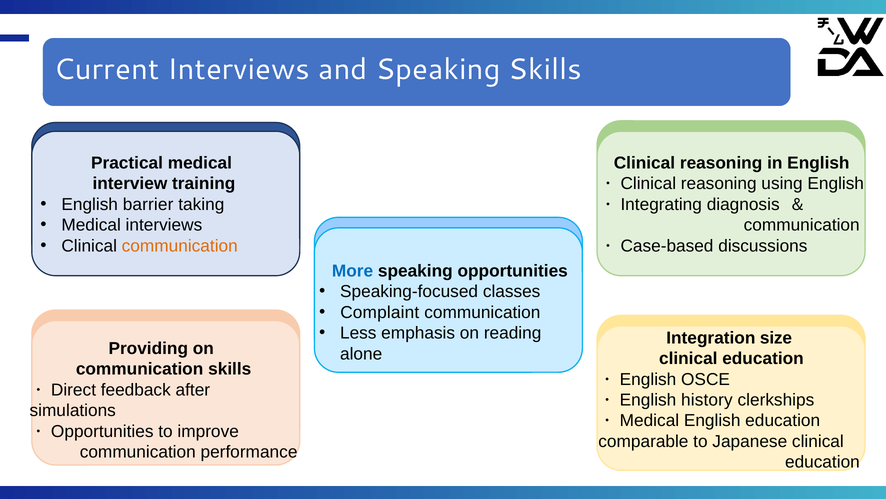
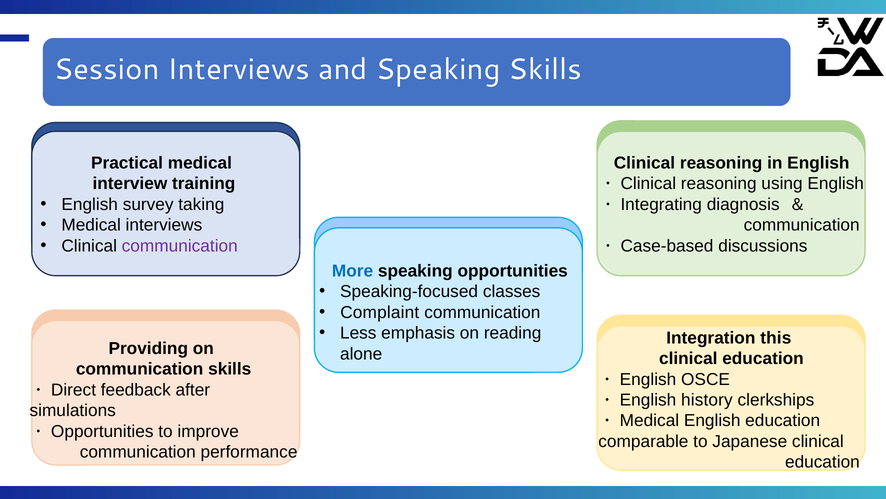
Current: Current -> Session
barrier: barrier -> survey
communication at (180, 246) colour: orange -> purple
size: size -> this
